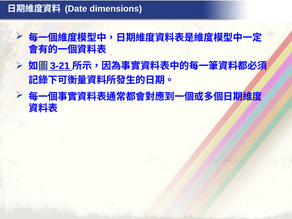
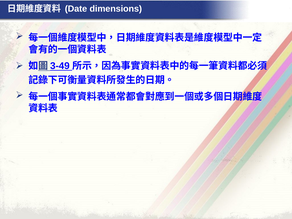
3-21: 3-21 -> 3-49
